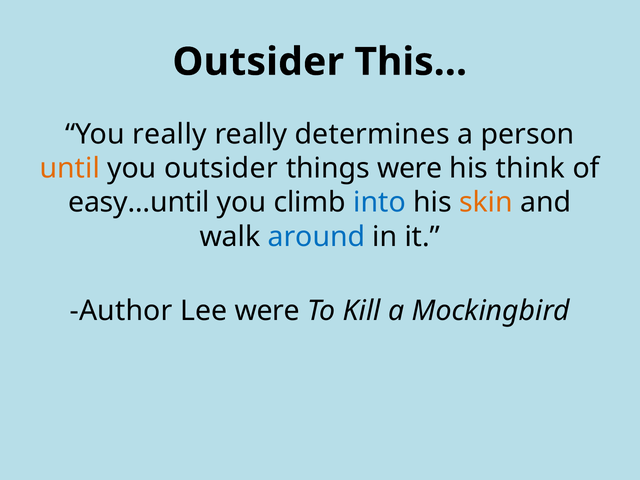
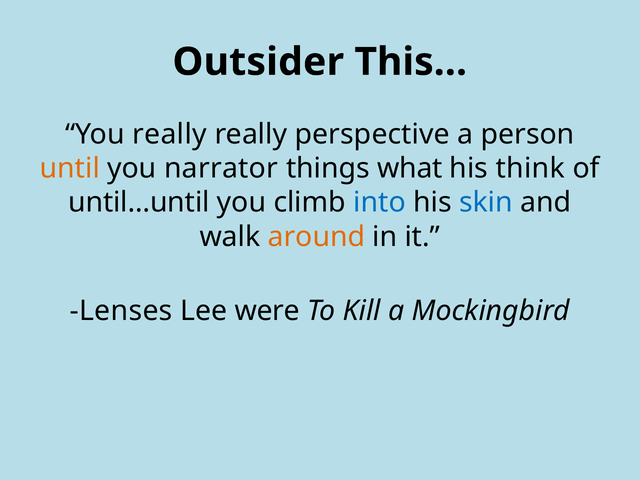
determines: determines -> perspective
you outsider: outsider -> narrator
things were: were -> what
easy…until: easy…until -> until…until
skin colour: orange -> blue
around colour: blue -> orange
Author: Author -> Lenses
